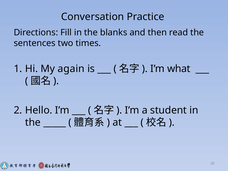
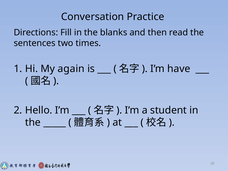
what: what -> have
